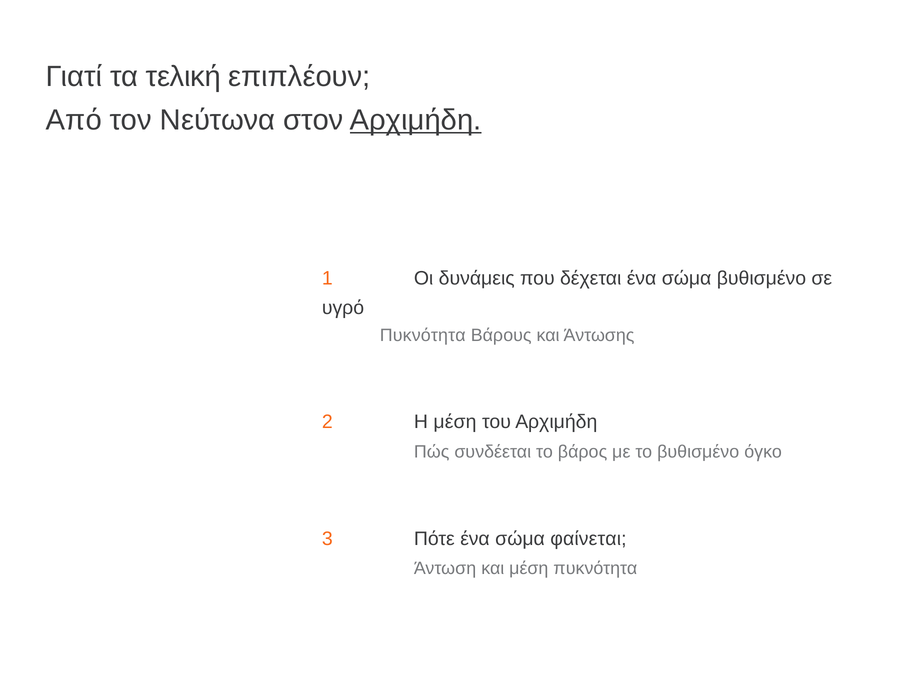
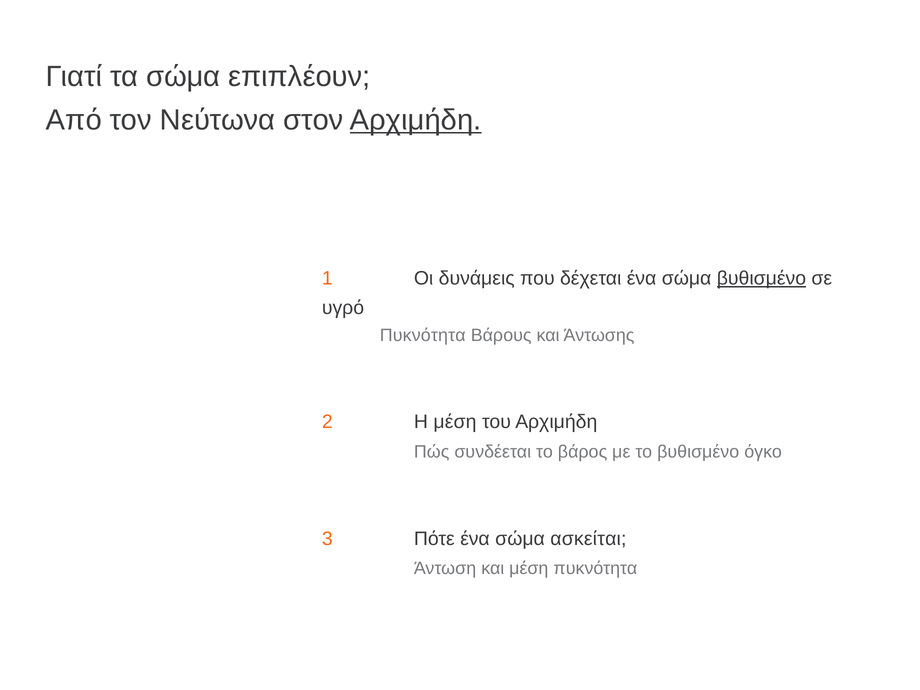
τα τελική: τελική -> σώμα
βυθισμένο at (761, 278) underline: none -> present
φαίνεται: φαίνεται -> ασκείται
